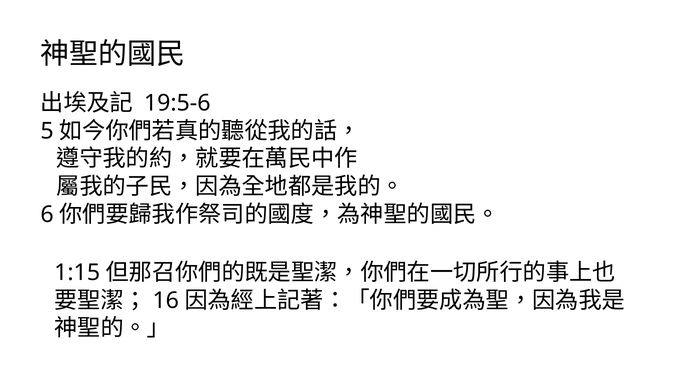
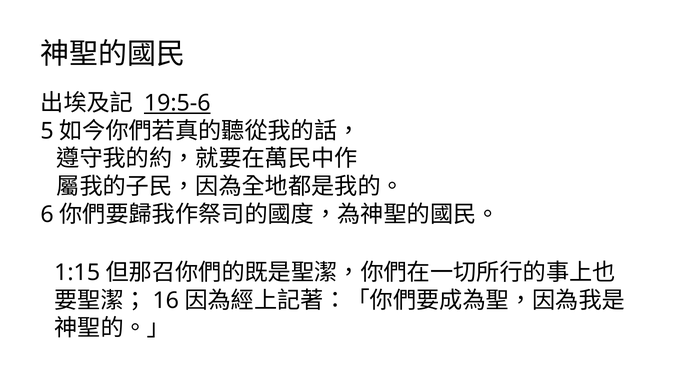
19:5-6 underline: none -> present
